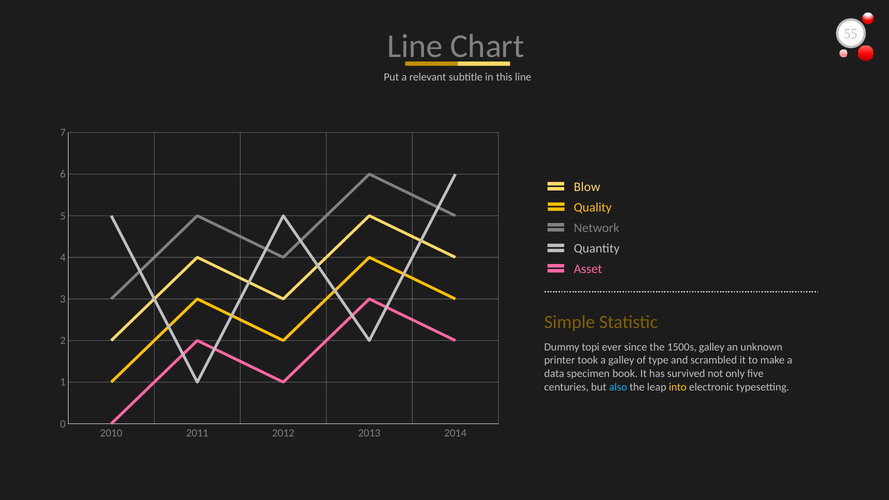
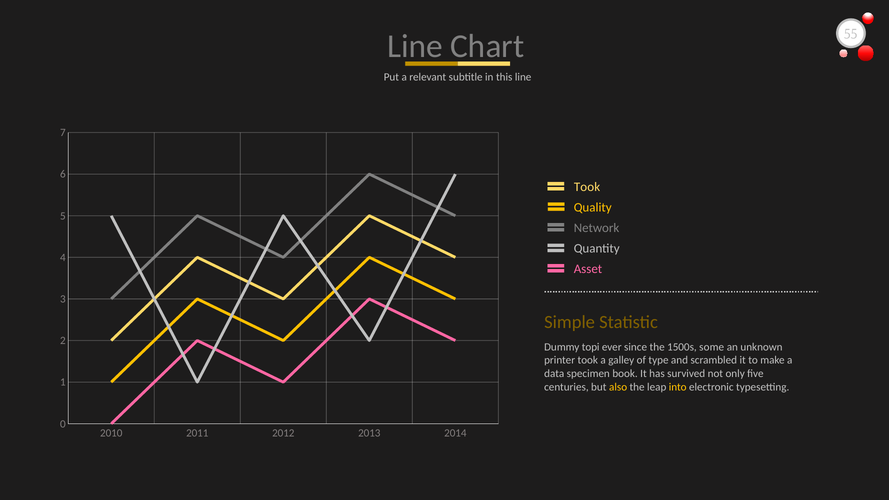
Blow at (587, 187): Blow -> Took
1500s galley: galley -> some
also colour: light blue -> yellow
